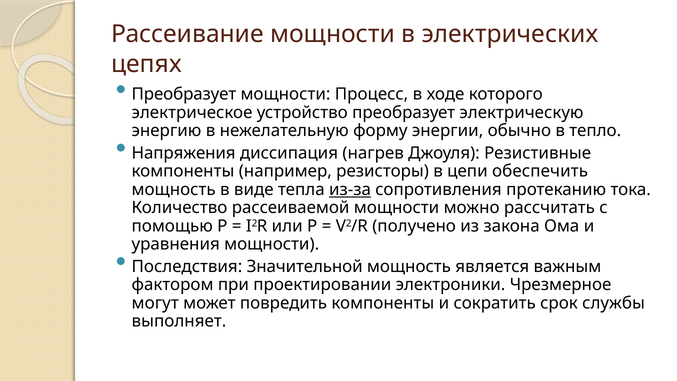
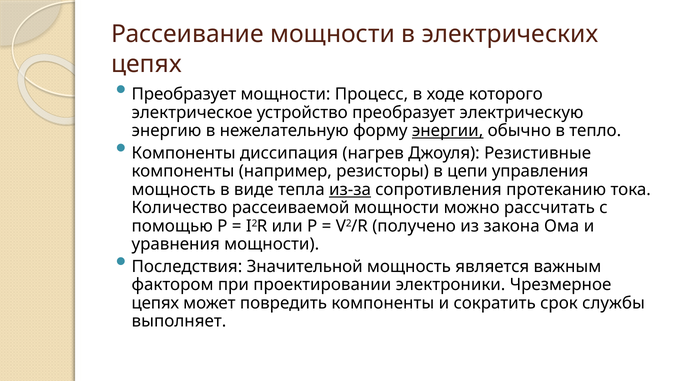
энергии underline: none -> present
Напряжения at (184, 153): Напряжения -> Компоненты
обеспечить: обеспечить -> управления
могут at (155, 303): могут -> цепях
